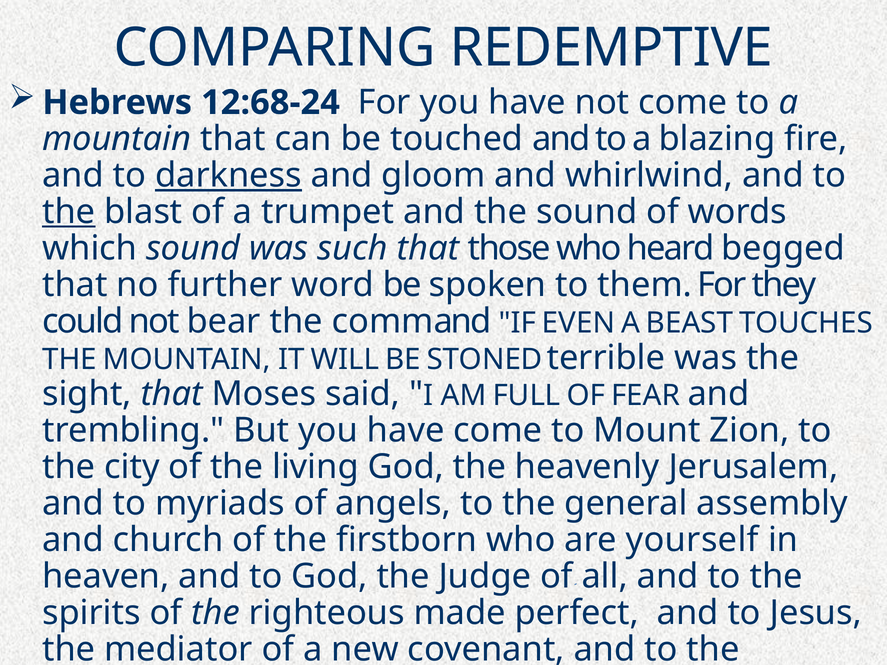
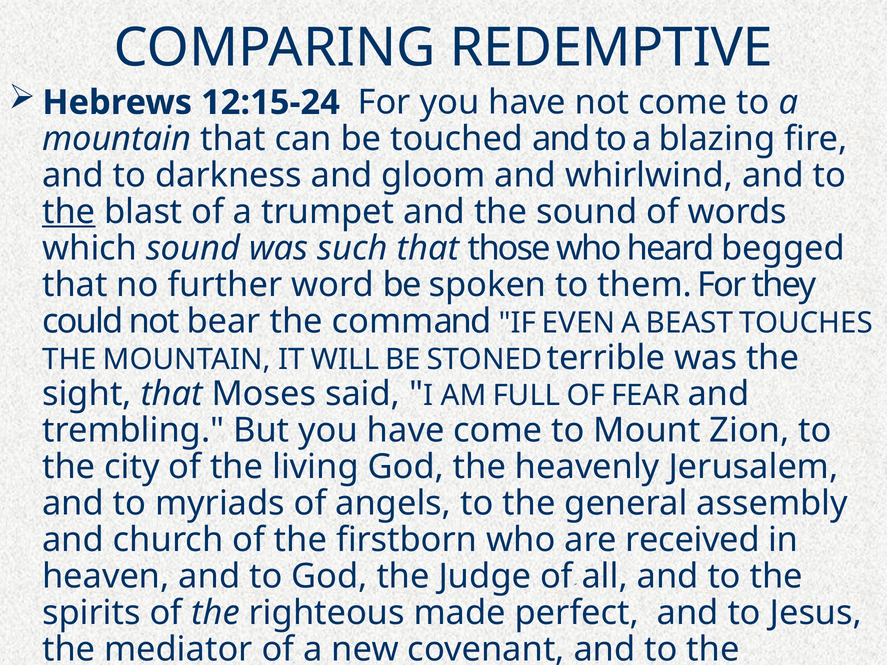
12:68-24: 12:68-24 -> 12:15-24
darkness underline: present -> none
yourself: yourself -> received
